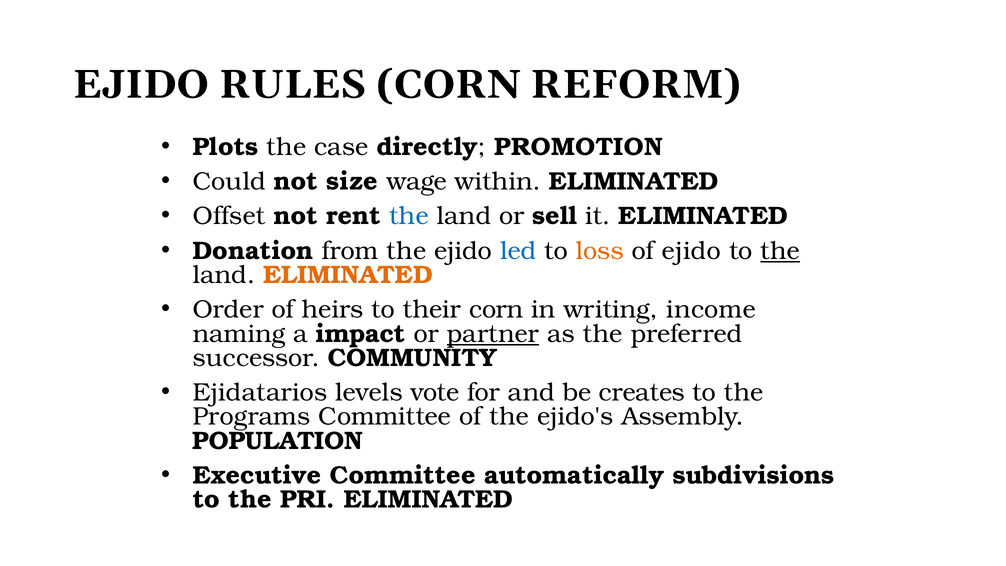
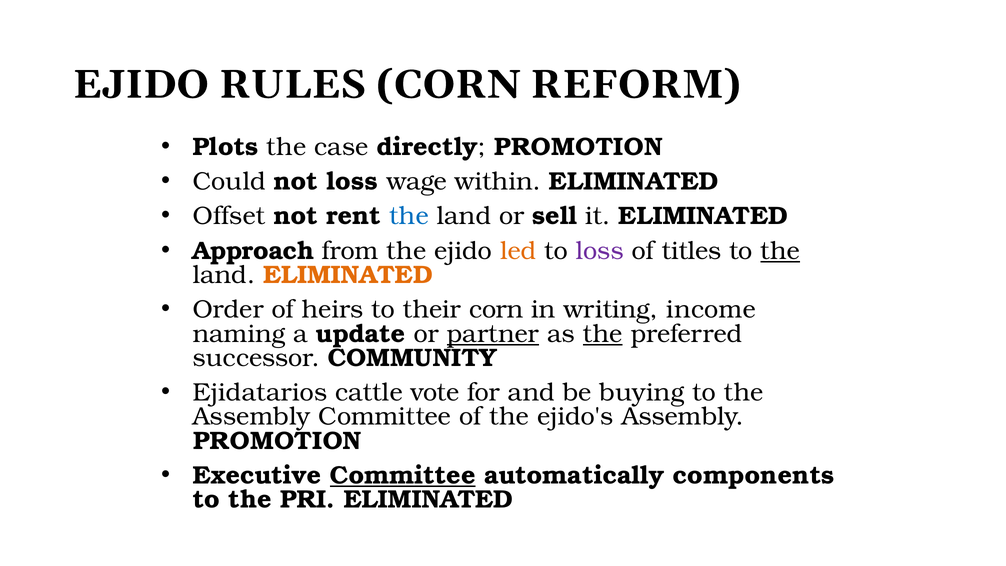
not size: size -> loss
Donation: Donation -> Approach
led colour: blue -> orange
loss at (600, 251) colour: orange -> purple
of ejido: ejido -> titles
impact: impact -> update
the at (603, 334) underline: none -> present
levels: levels -> cattle
creates: creates -> buying
Programs at (252, 417): Programs -> Assembly
POPULATION at (278, 441): POPULATION -> PROMOTION
Committee at (403, 475) underline: none -> present
subdivisions: subdivisions -> components
